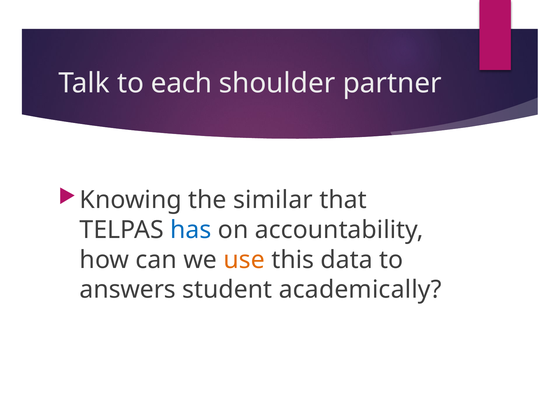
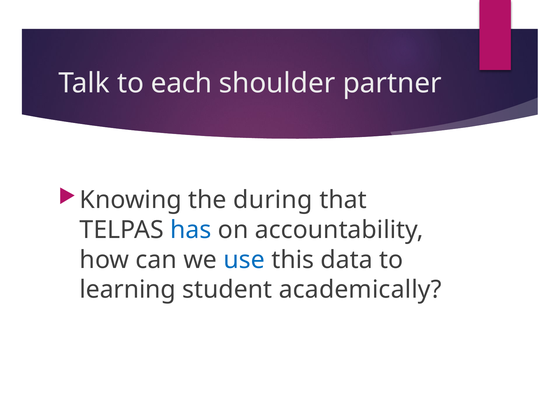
similar: similar -> during
use colour: orange -> blue
answers: answers -> learning
